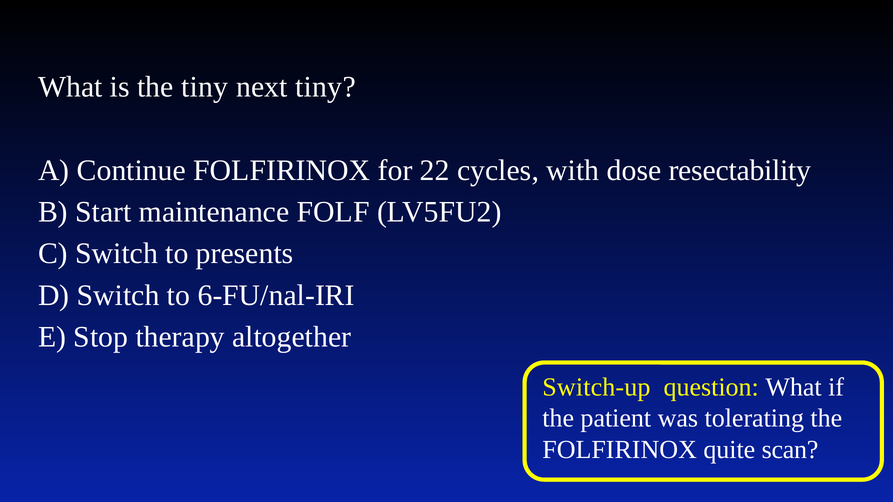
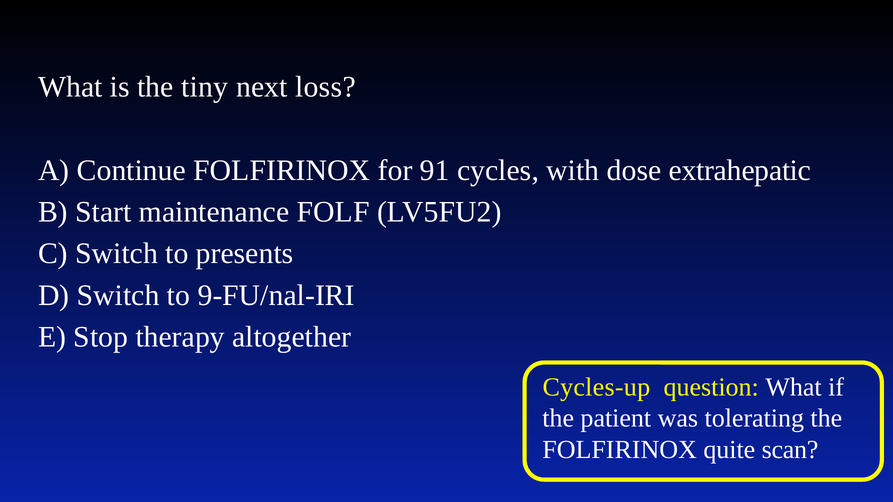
next tiny: tiny -> loss
22: 22 -> 91
resectability: resectability -> extrahepatic
6-FU/nal-IRI: 6-FU/nal-IRI -> 9-FU/nal-IRI
Switch-up: Switch-up -> Cycles-up
